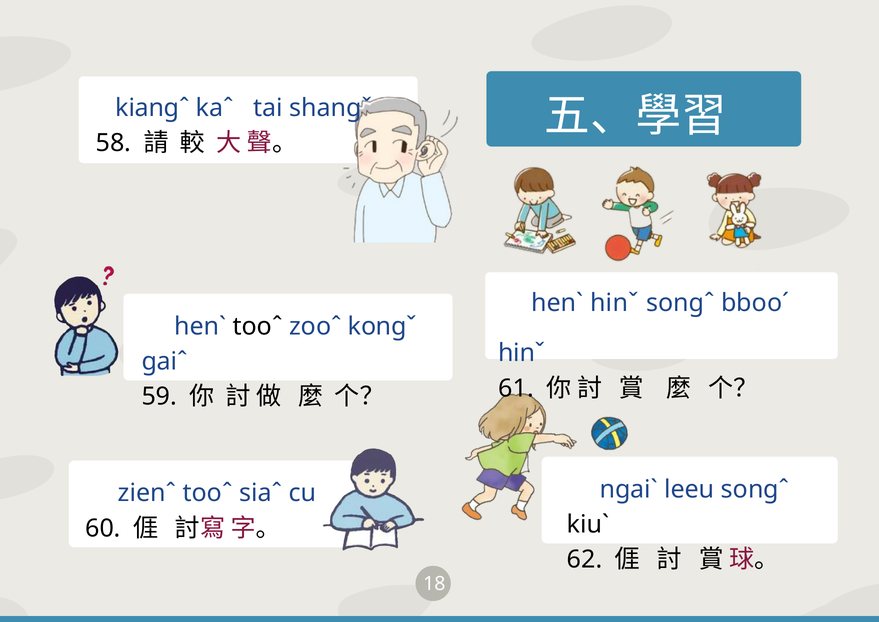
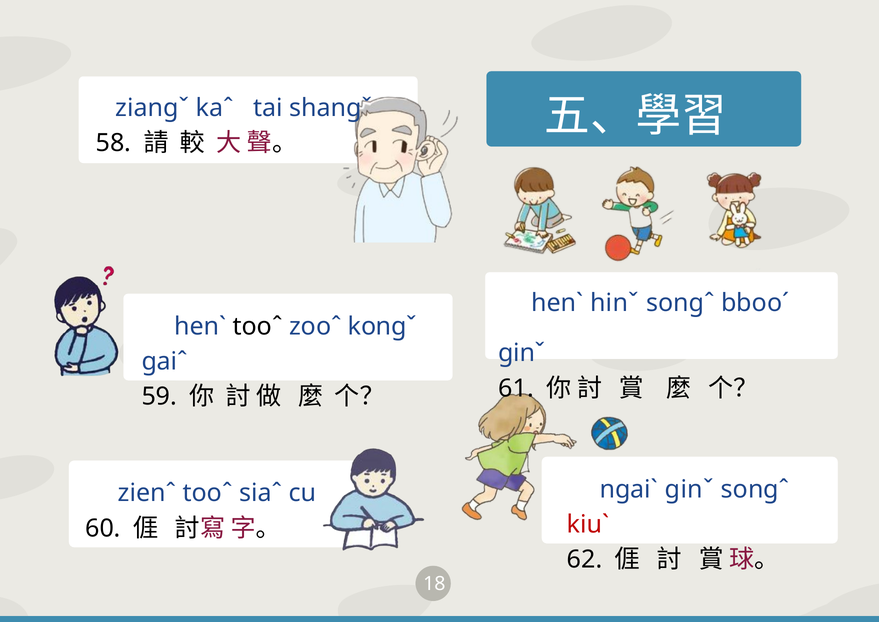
kiangˆ: kiangˆ -> ziangˇ
hinˇ at (522, 354): hinˇ -> ginˇ
ngaiˋ leeu: leeu -> ginˇ
kiuˋ colour: black -> red
